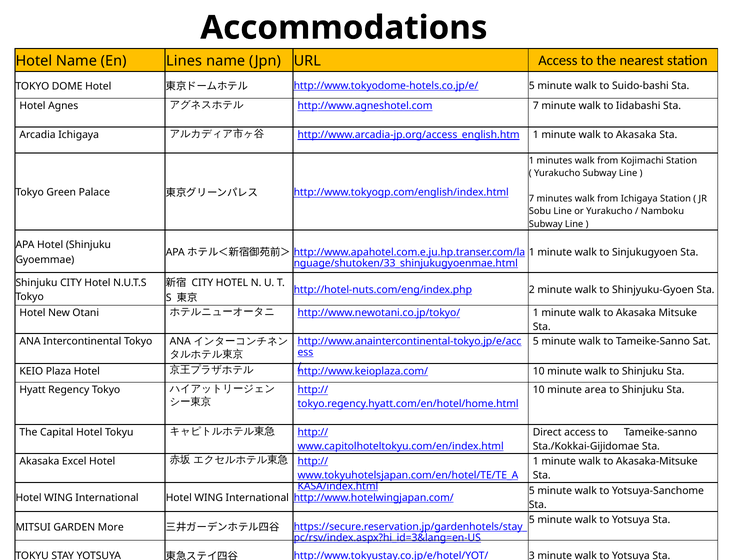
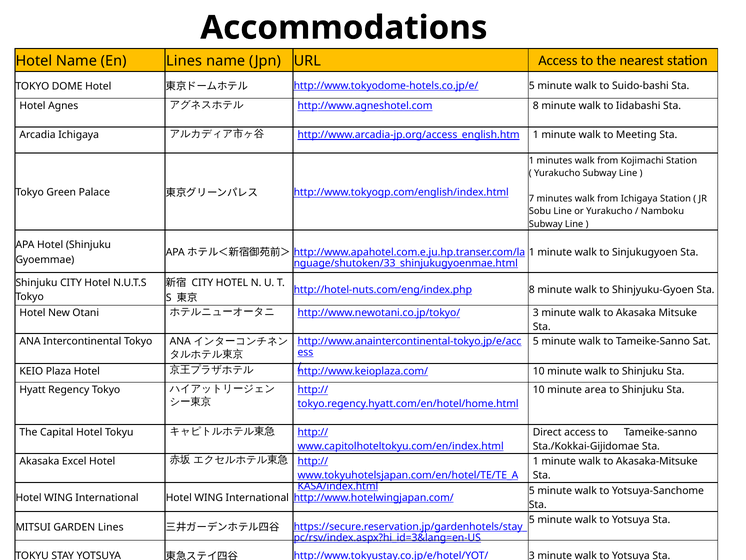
http://www.agneshotel.com 7: 7 -> 8
Akasaka at (636, 135): Akasaka -> Meeting
http://hotel-nuts.com/eng/index.php 2: 2 -> 8
http://www.newotani.co.jp/tokyo/ 1: 1 -> 3
GARDEN More: More -> Lines
